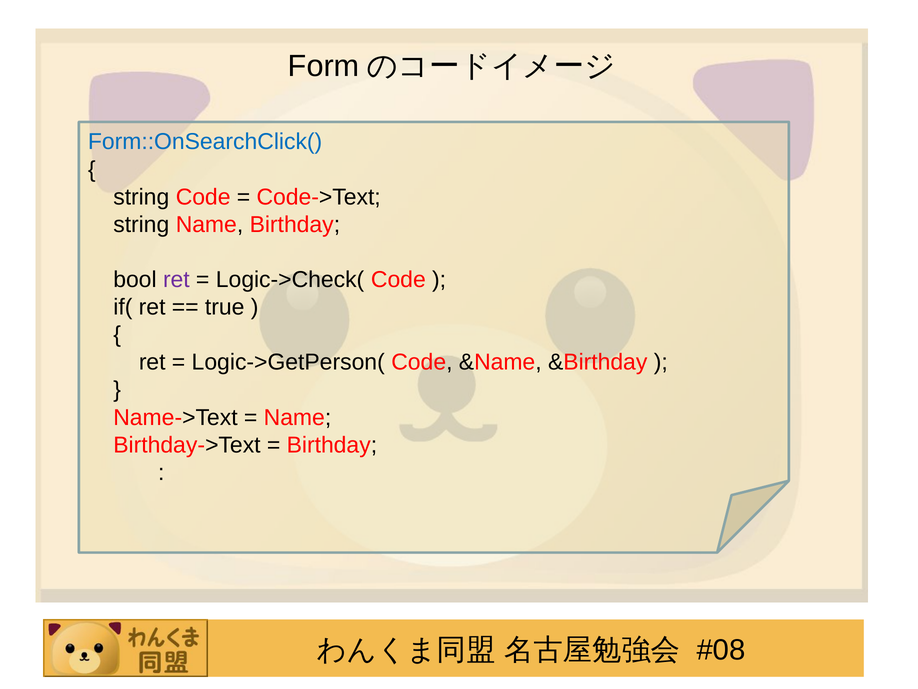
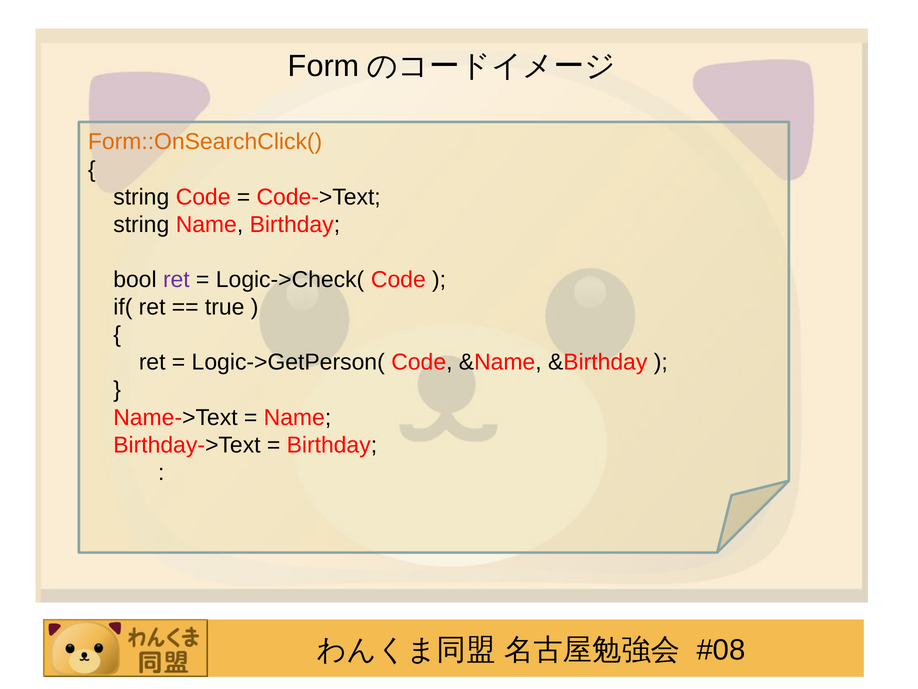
Form::OnSearchClick( colour: blue -> orange
